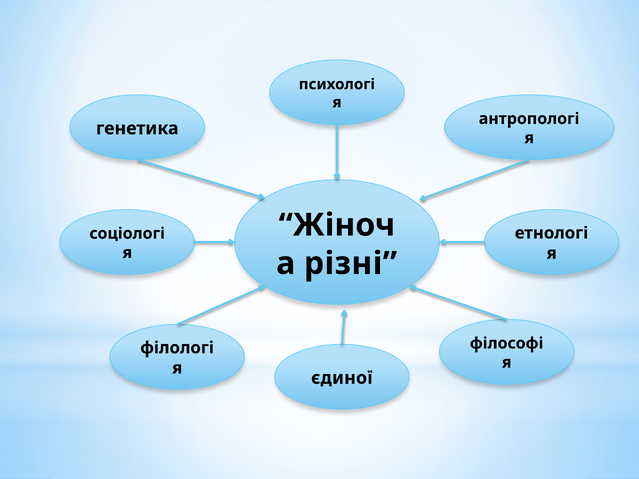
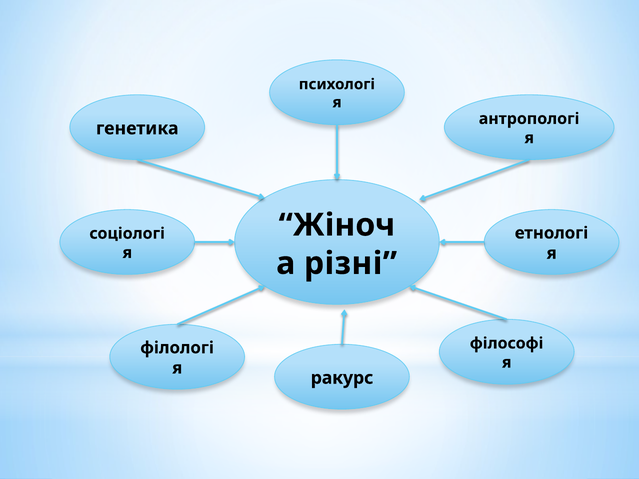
єдиної: єдиної -> ракурс
